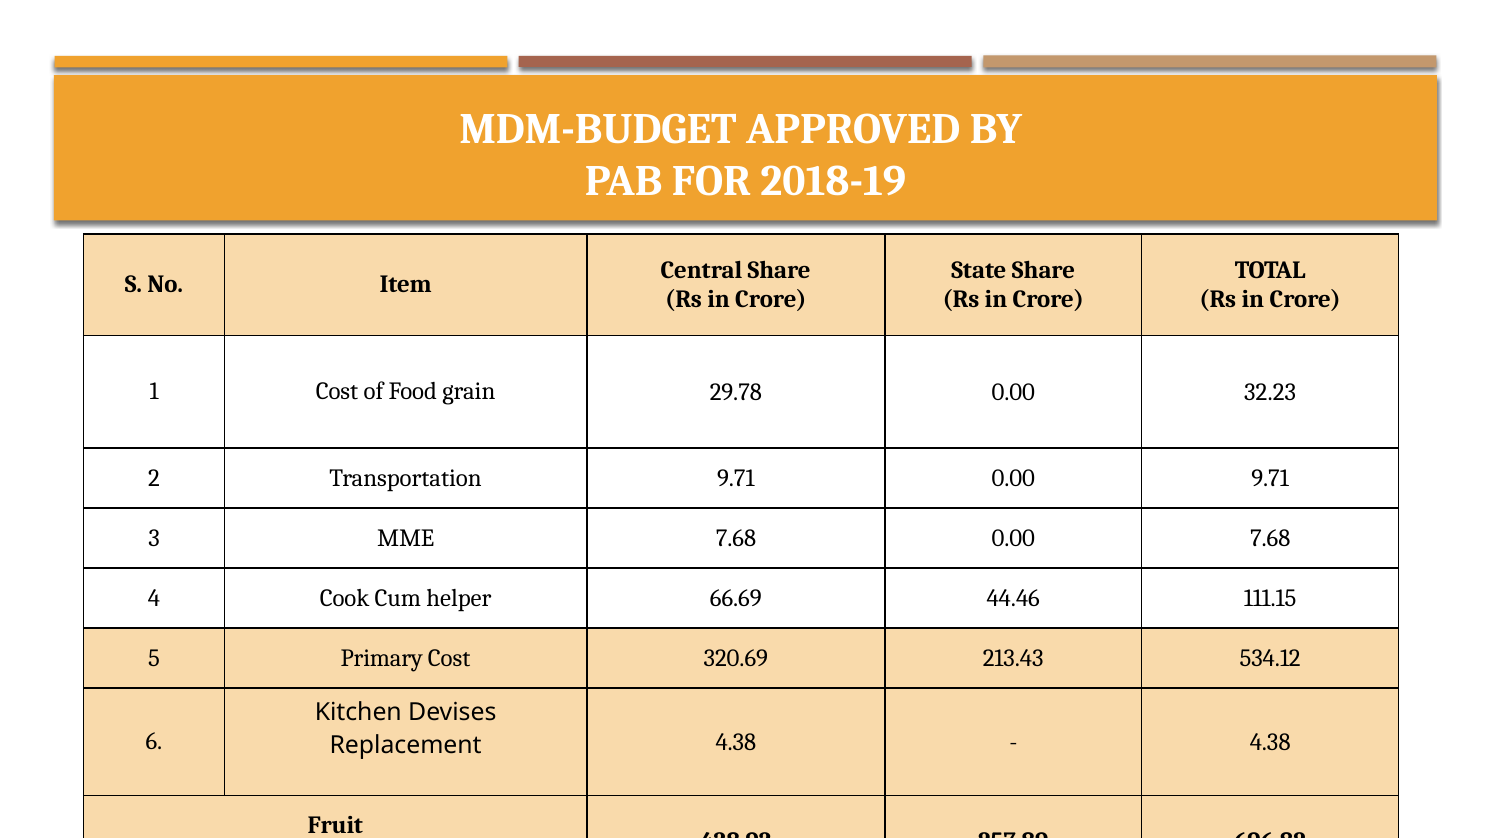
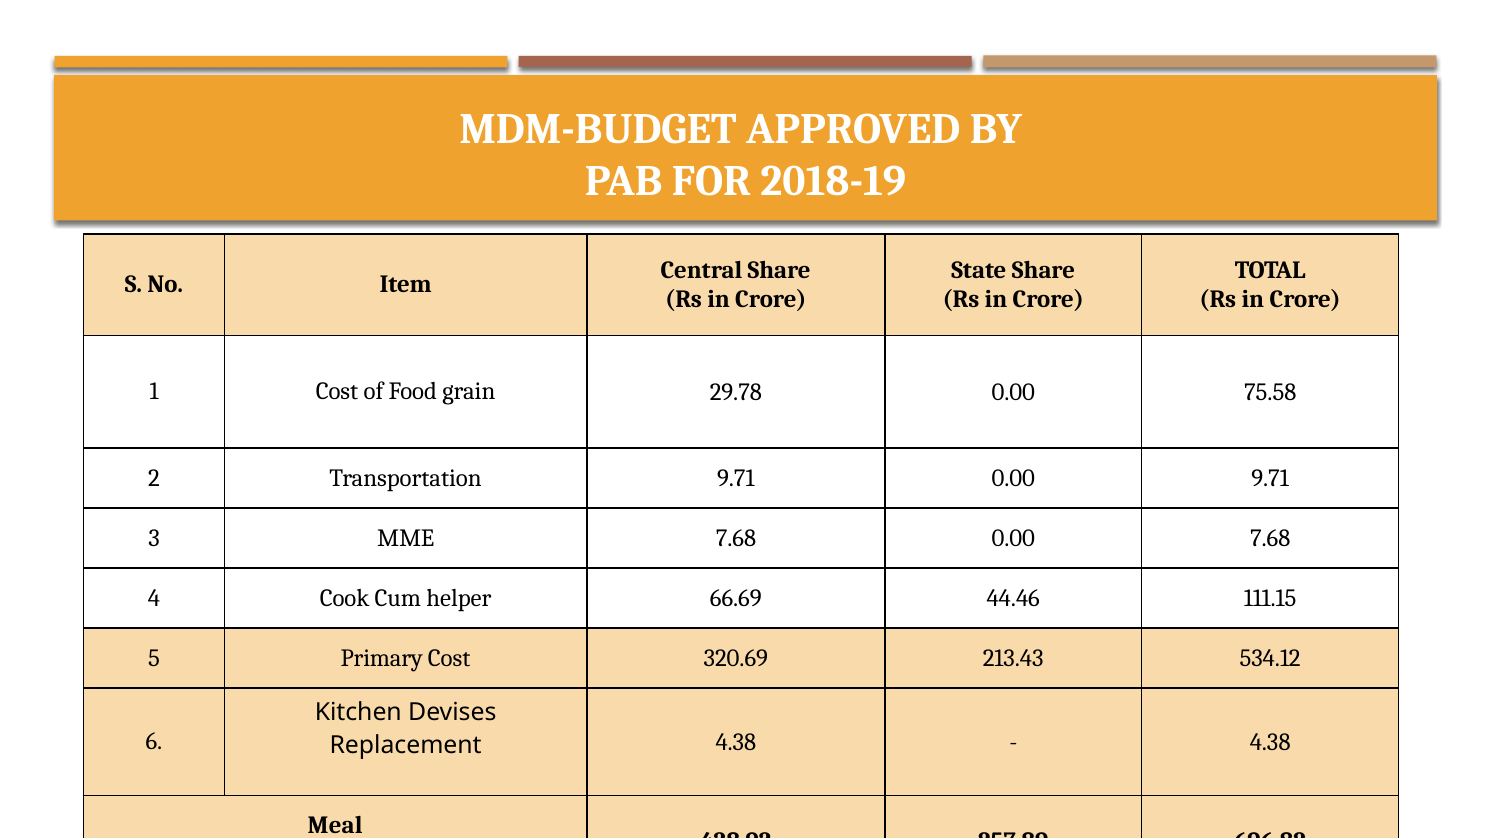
32.23: 32.23 -> 75.58
Fruit: Fruit -> Meal
